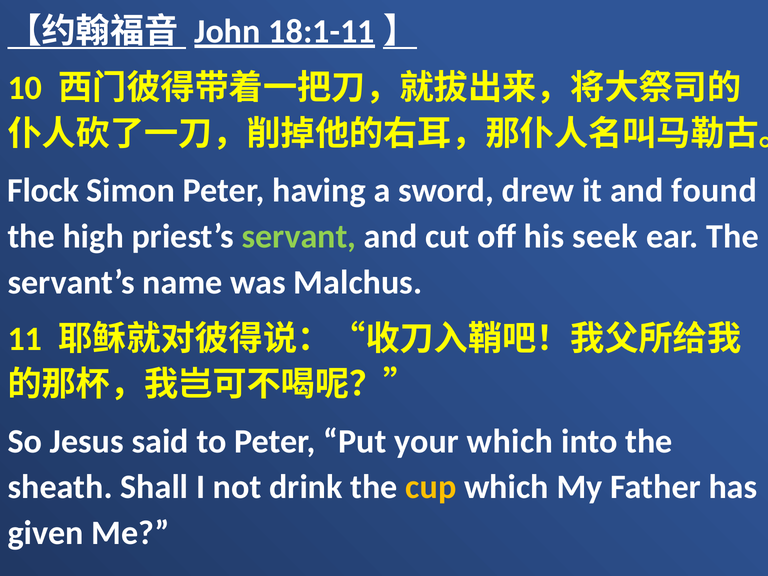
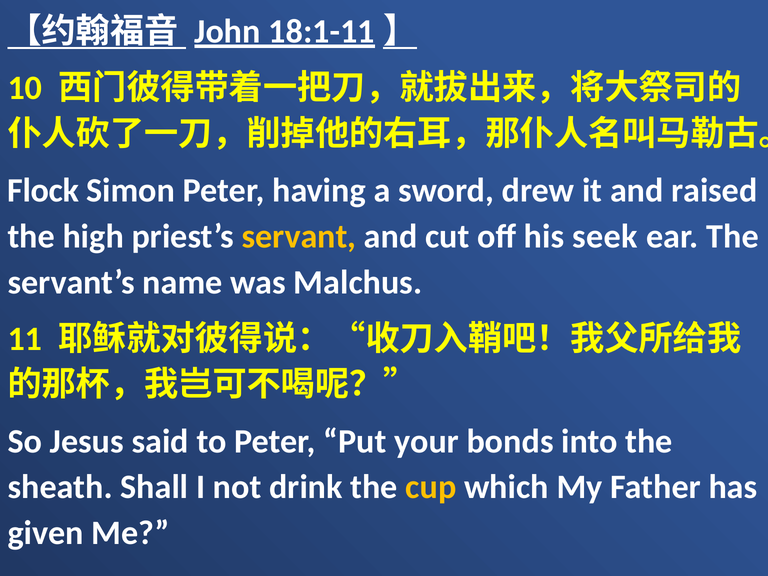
found: found -> raised
servant colour: light green -> yellow
your which: which -> bonds
